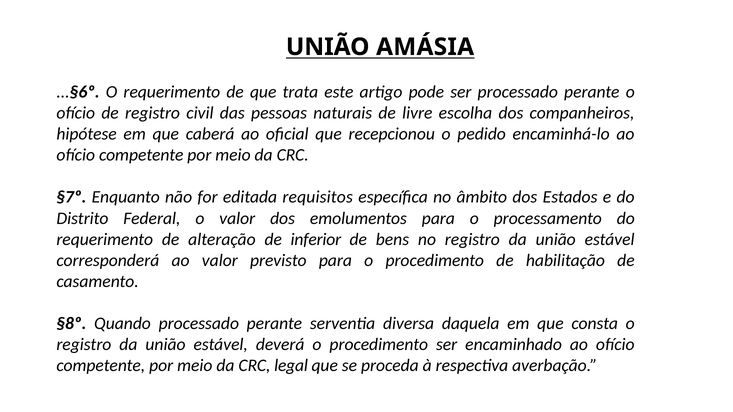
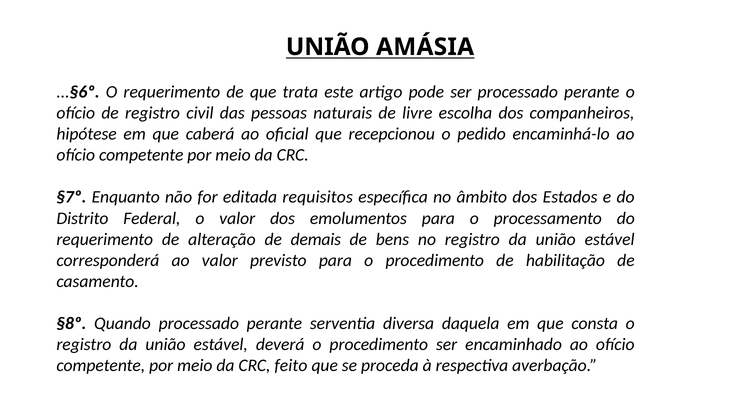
inferior: inferior -> demais
legal: legal -> feito
